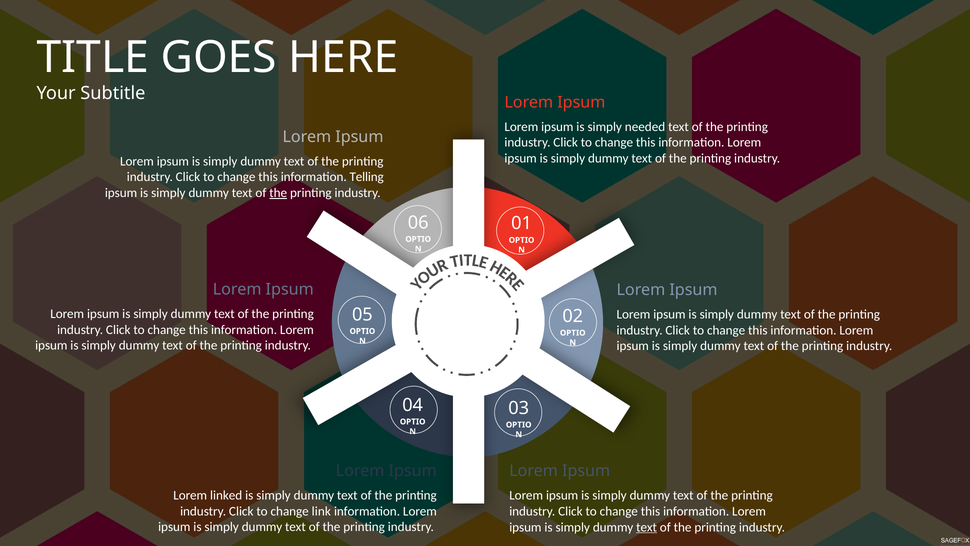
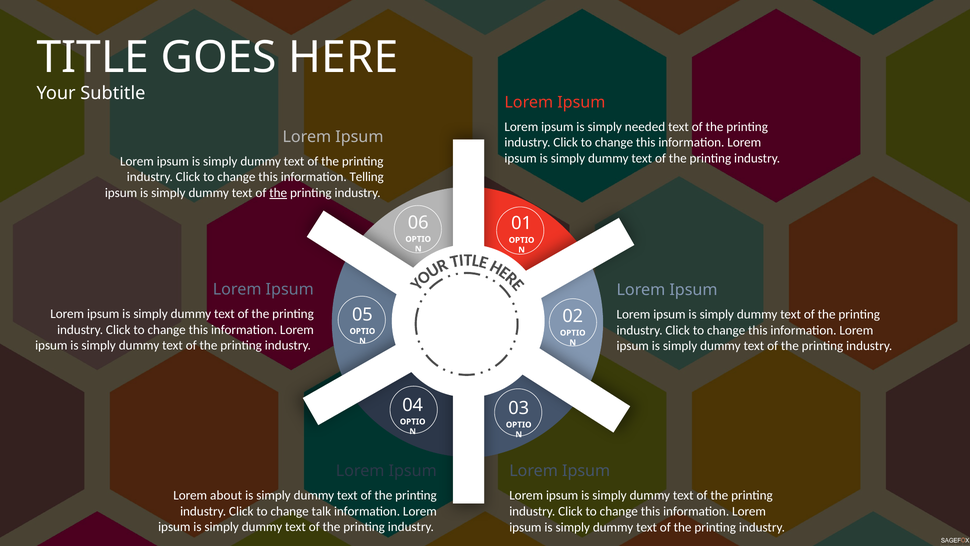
linked: linked -> about
link: link -> talk
text at (647, 527) underline: present -> none
